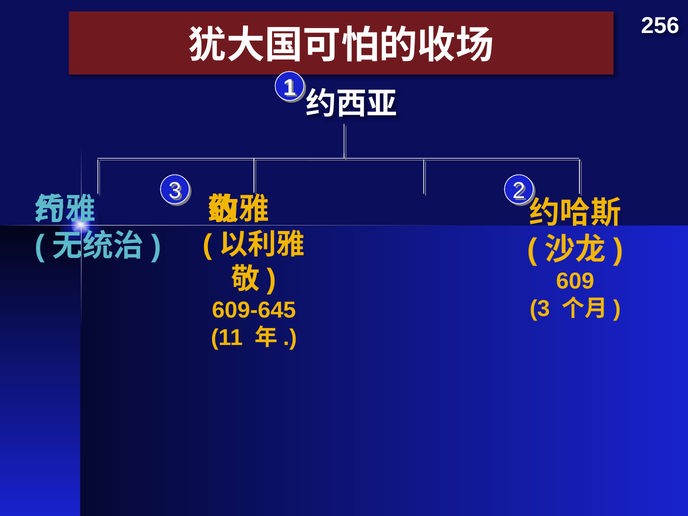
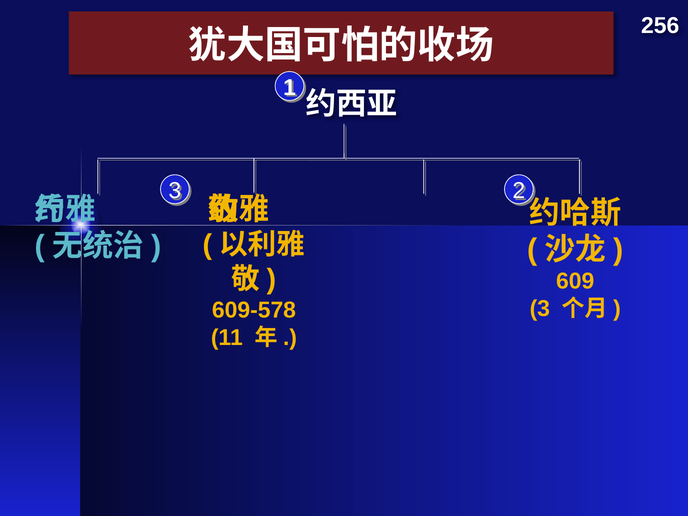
609-645: 609-645 -> 609-578
